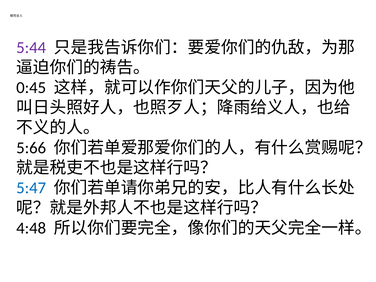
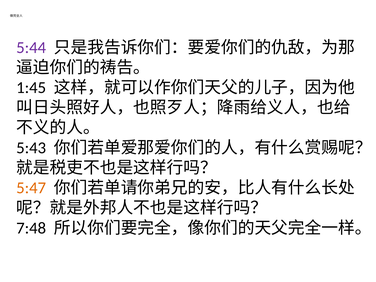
0:45: 0:45 -> 1:45
5:66: 5:66 -> 5:43
5:47 colour: blue -> orange
4:48: 4:48 -> 7:48
